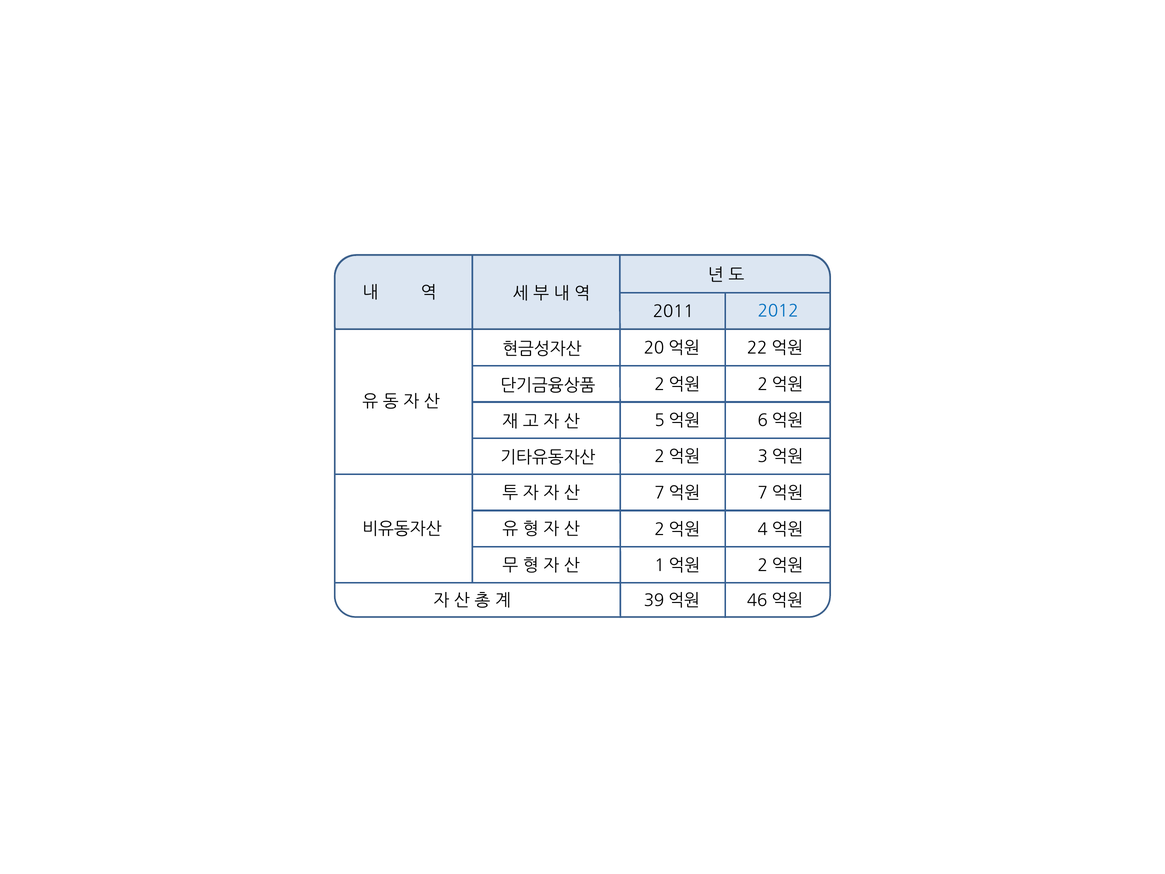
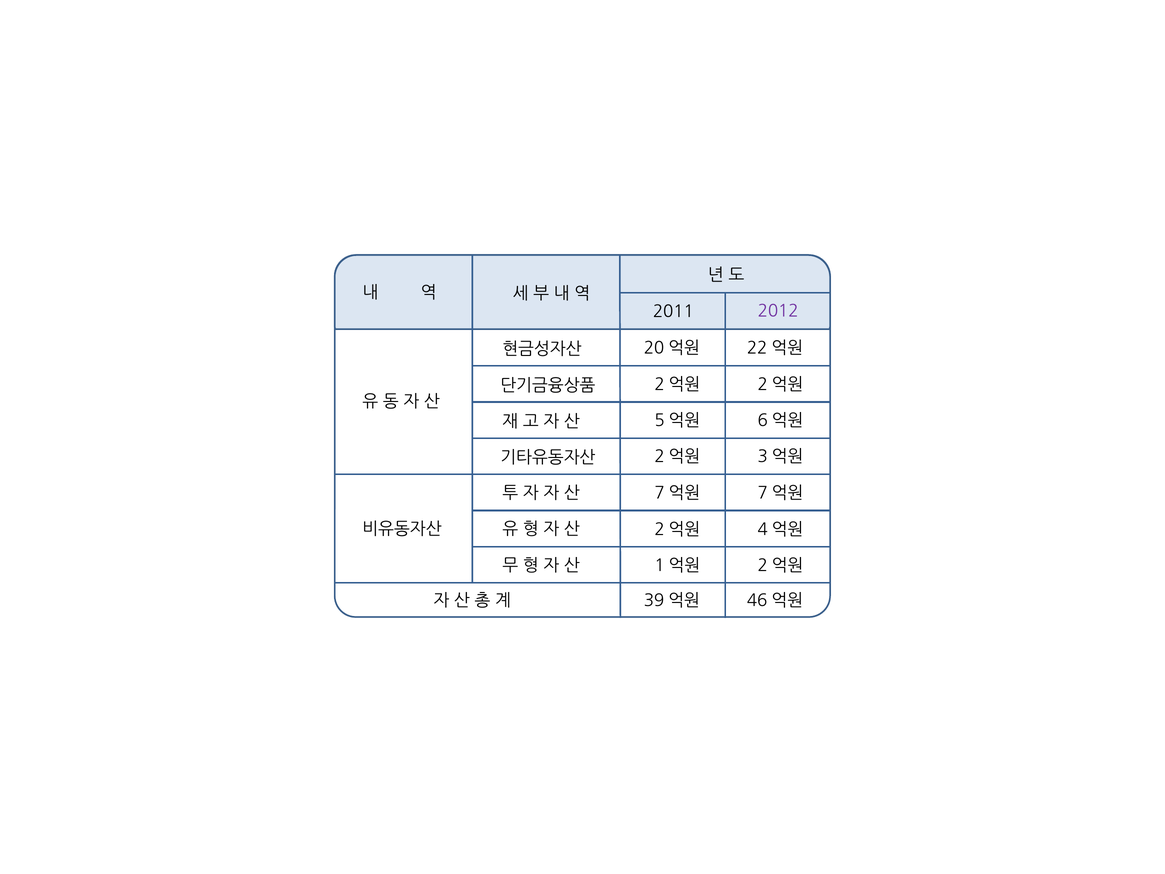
2012 colour: blue -> purple
